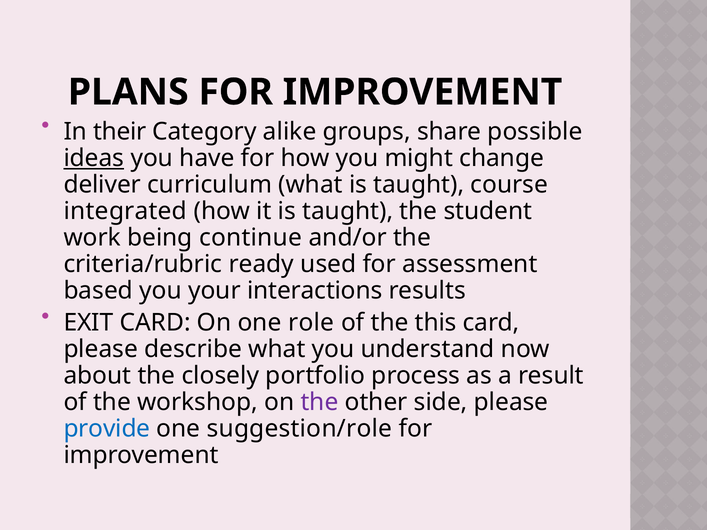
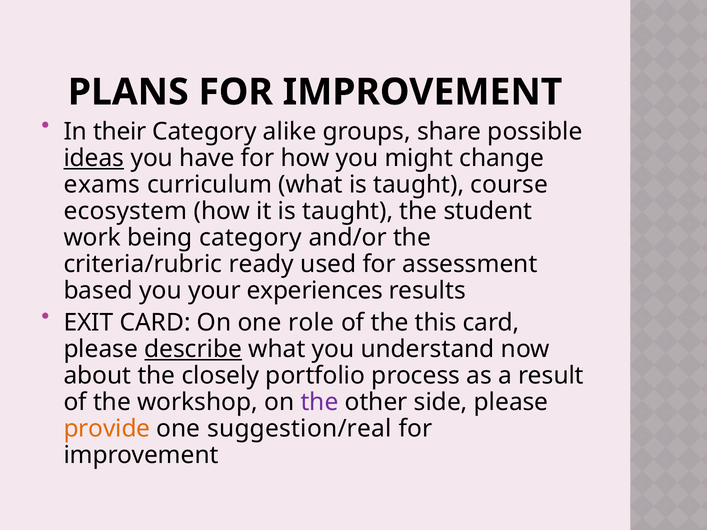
deliver: deliver -> exams
integrated: integrated -> ecosystem
being continue: continue -> category
interactions: interactions -> experiences
describe underline: none -> present
provide colour: blue -> orange
suggestion/role: suggestion/role -> suggestion/real
